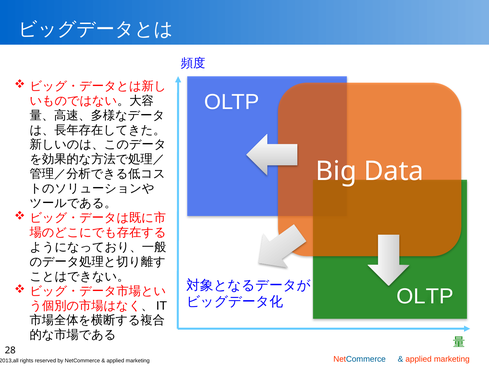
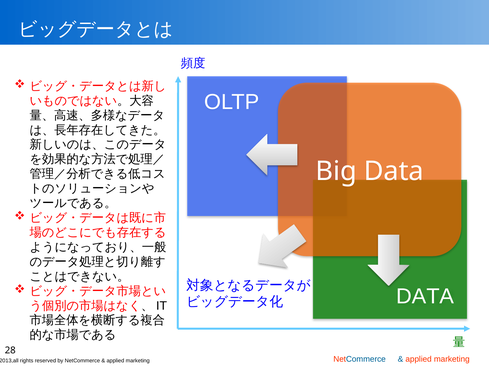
OLTP at (425, 297): OLTP -> DATA
